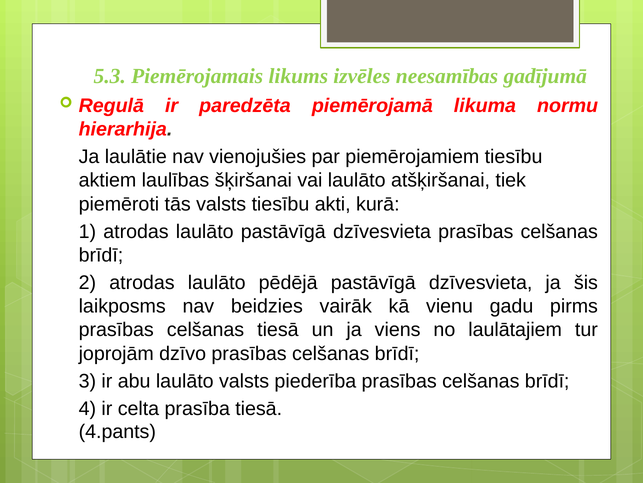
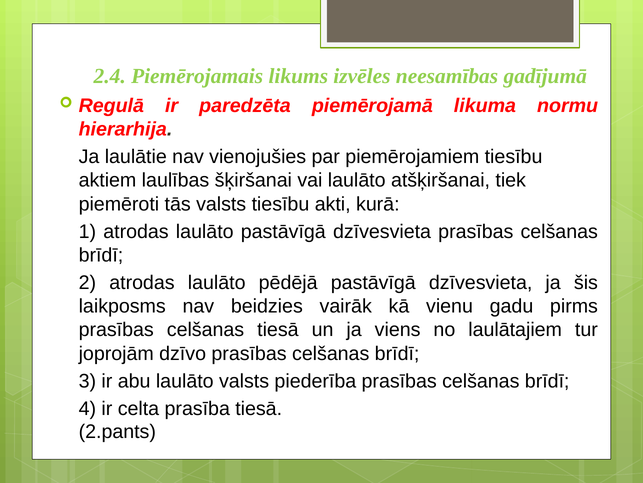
5.3: 5.3 -> 2.4
4.pants: 4.pants -> 2.pants
